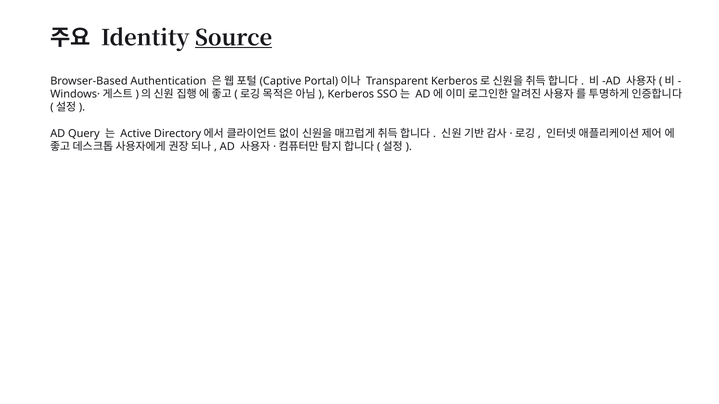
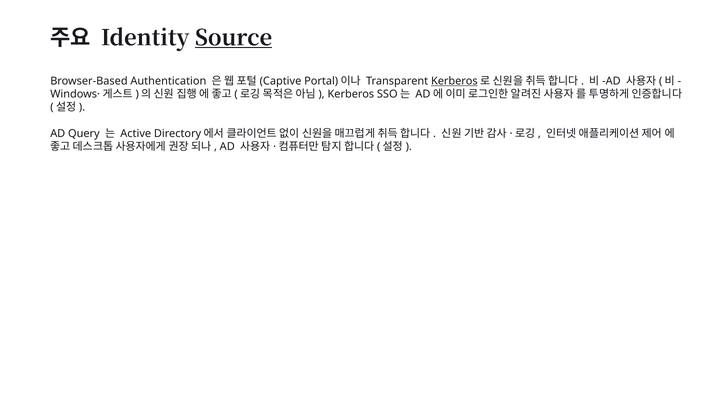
Kerberos at (454, 81) underline: none -> present
